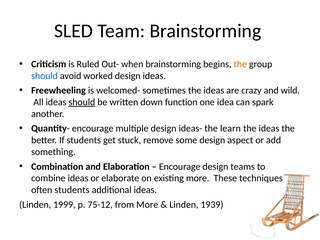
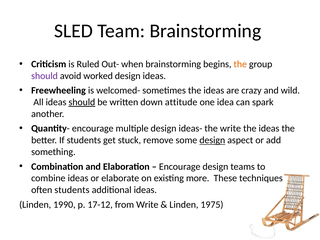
should at (44, 76) colour: blue -> purple
function: function -> attitude
the learn: learn -> write
design at (212, 140) underline: none -> present
1999: 1999 -> 1990
75-12: 75-12 -> 17-12
from More: More -> Write
1939: 1939 -> 1975
